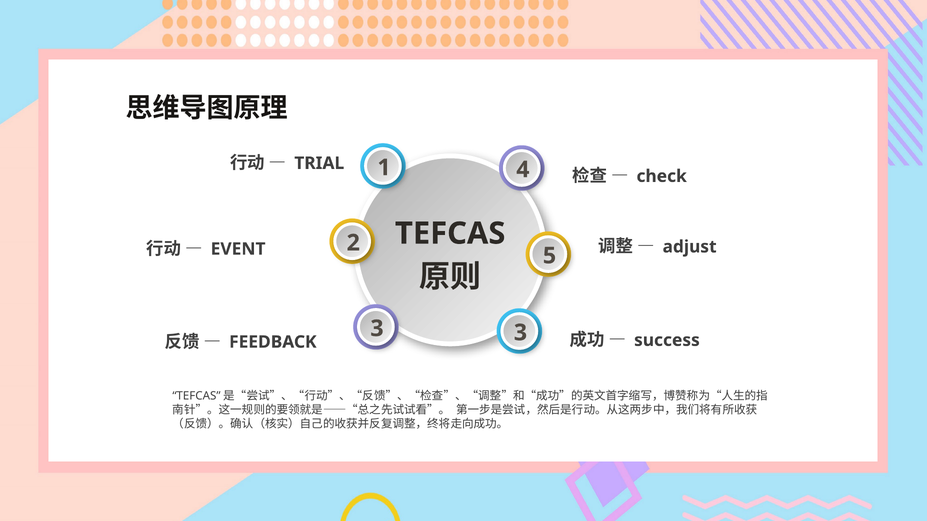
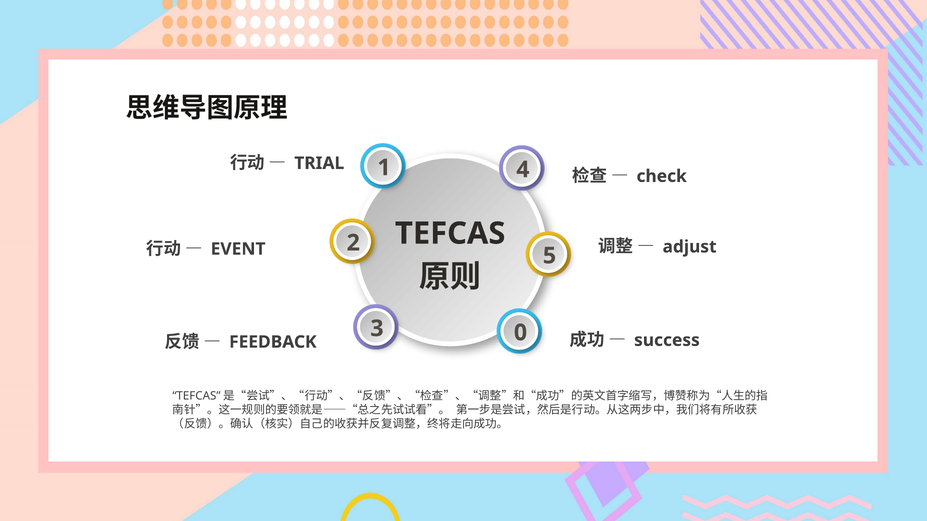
3 3: 3 -> 0
